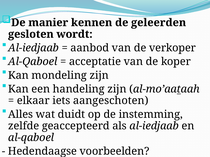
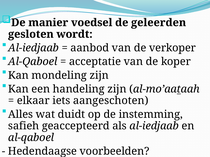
kennen: kennen -> voedsel
zelfde: zelfde -> safieh
